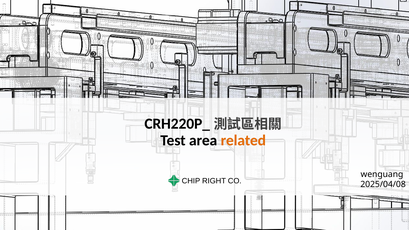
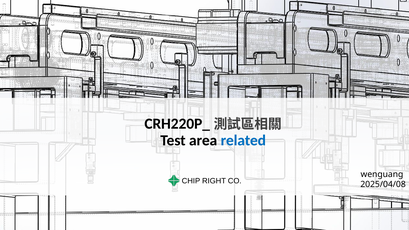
related colour: orange -> blue
